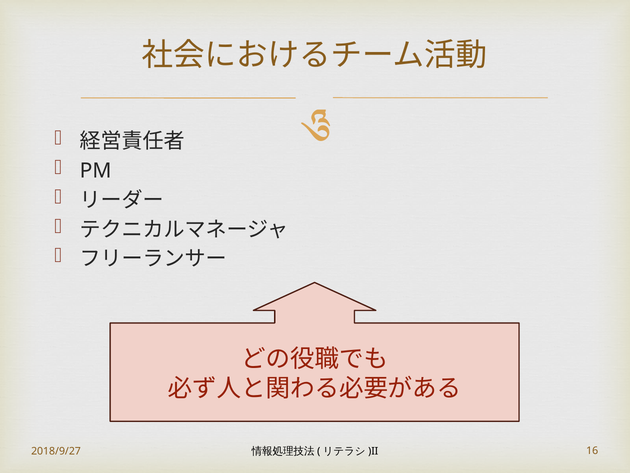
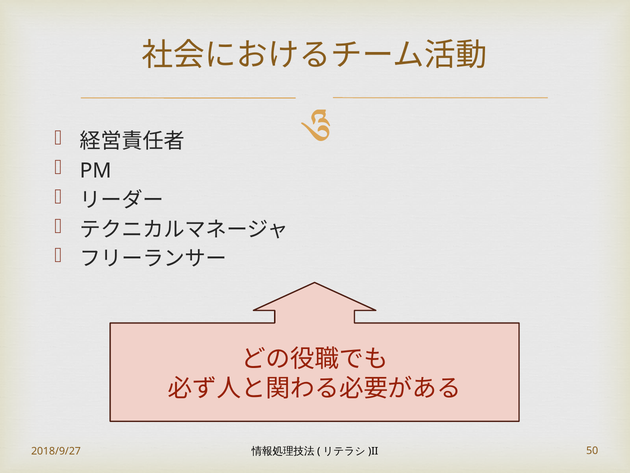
16: 16 -> 50
